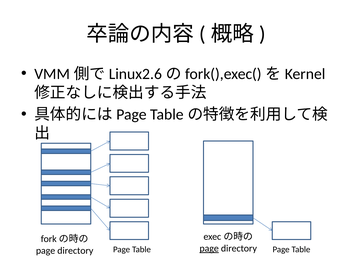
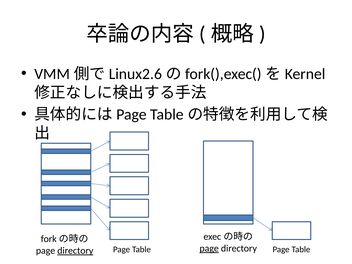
directory at (75, 251) underline: none -> present
